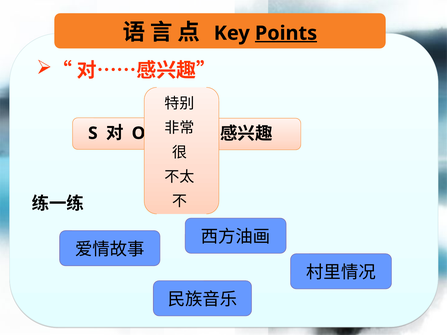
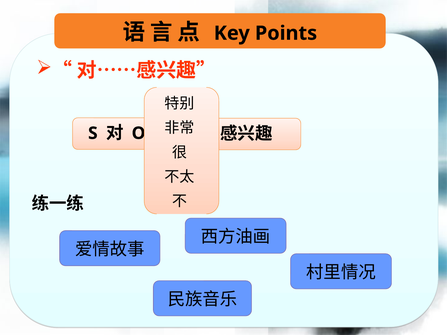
Points underline: present -> none
